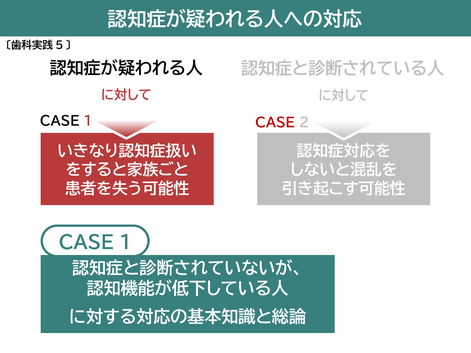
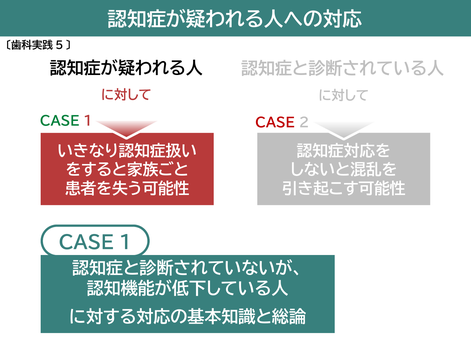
CASE at (60, 121) colour: black -> green
